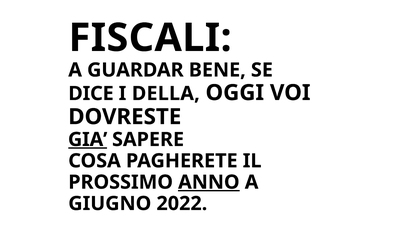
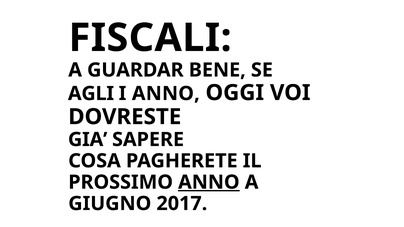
DICE: DICE -> AGLI
I DELLA: DELLA -> ANNO
GIA underline: present -> none
2022: 2022 -> 2017
